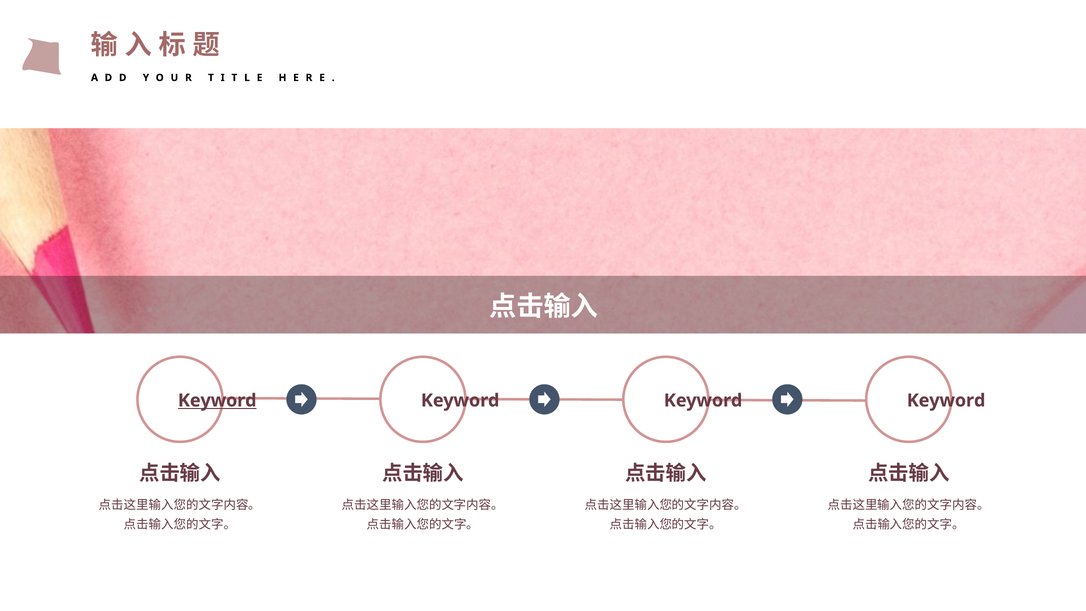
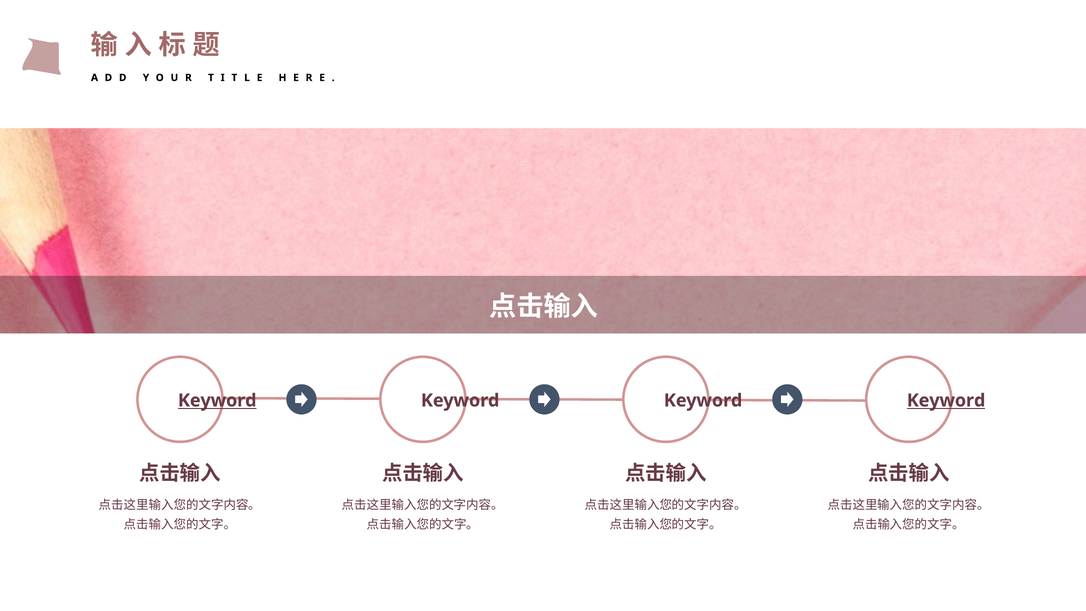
Keyword at (946, 400) underline: none -> present
